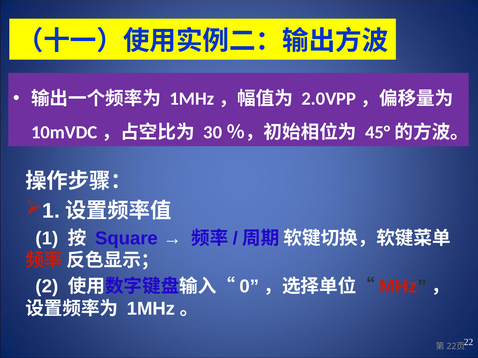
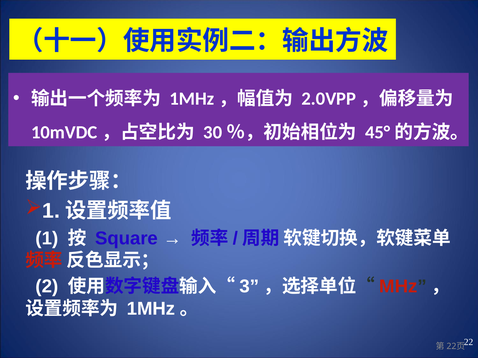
0: 0 -> 3
